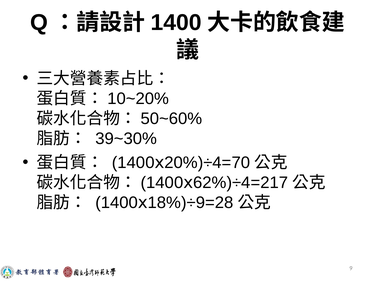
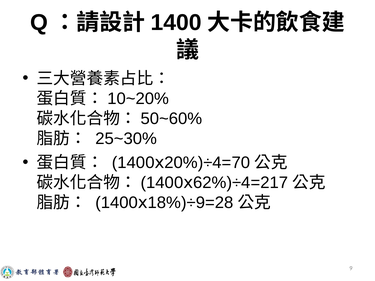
39~30%: 39~30% -> 25~30%
